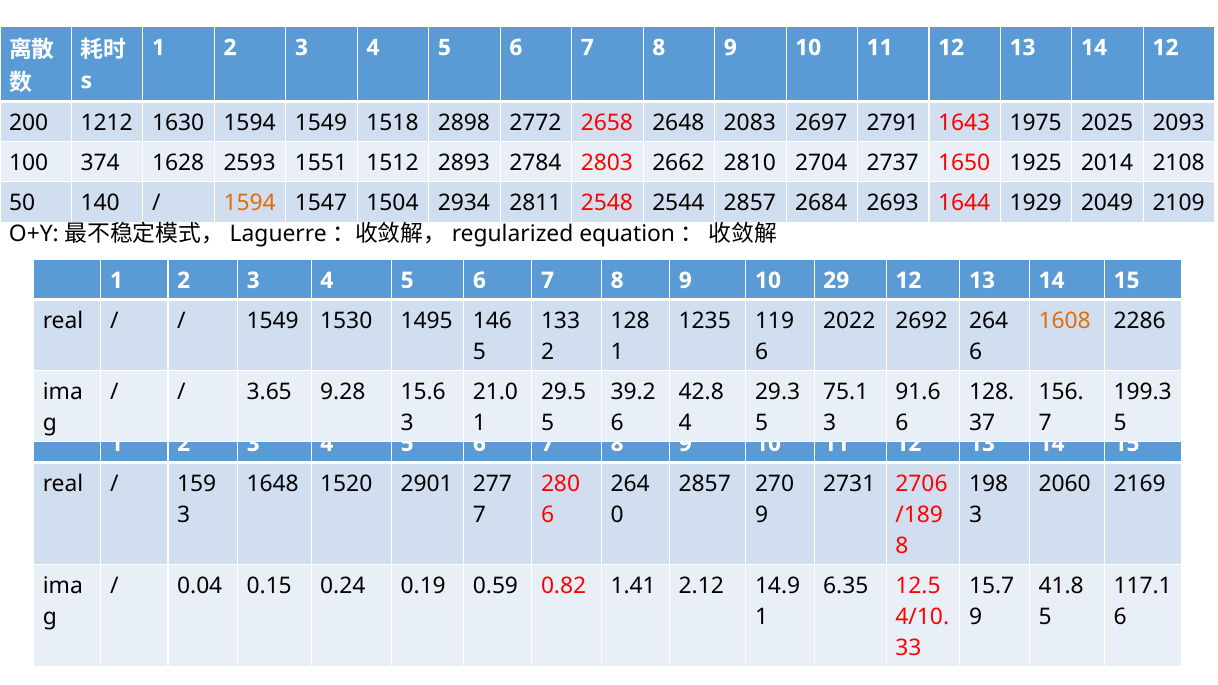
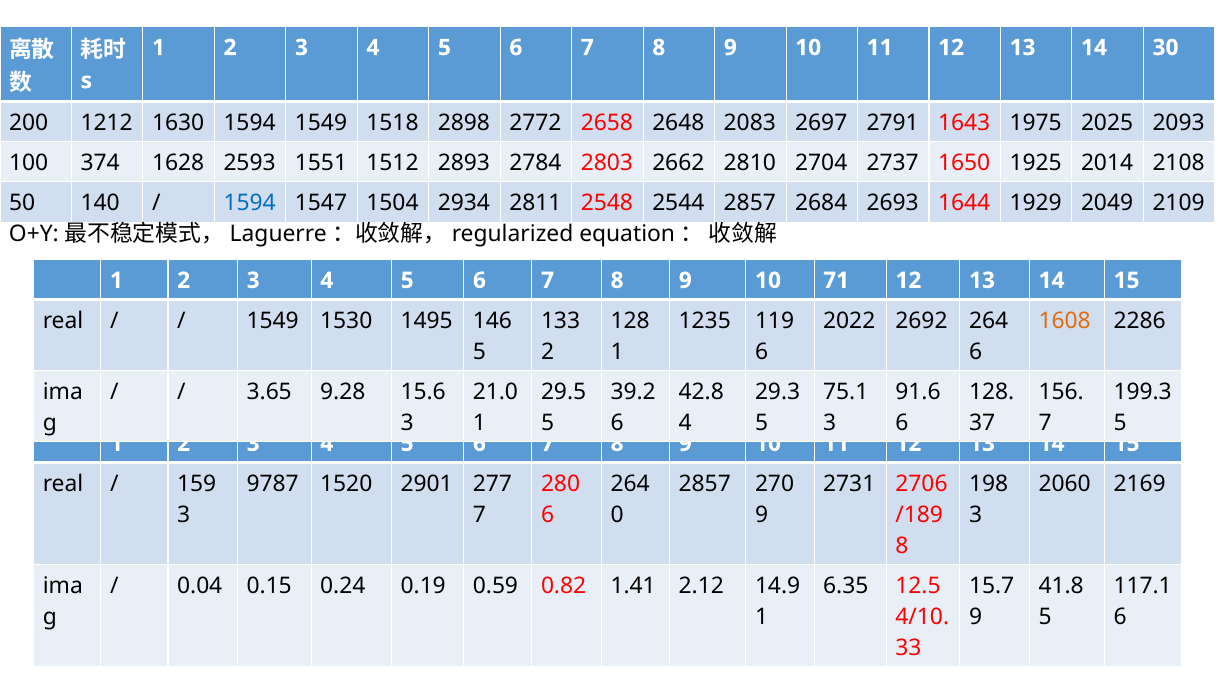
14 12: 12 -> 30
1594 at (250, 203) colour: orange -> blue
29: 29 -> 71
1648: 1648 -> 9787
